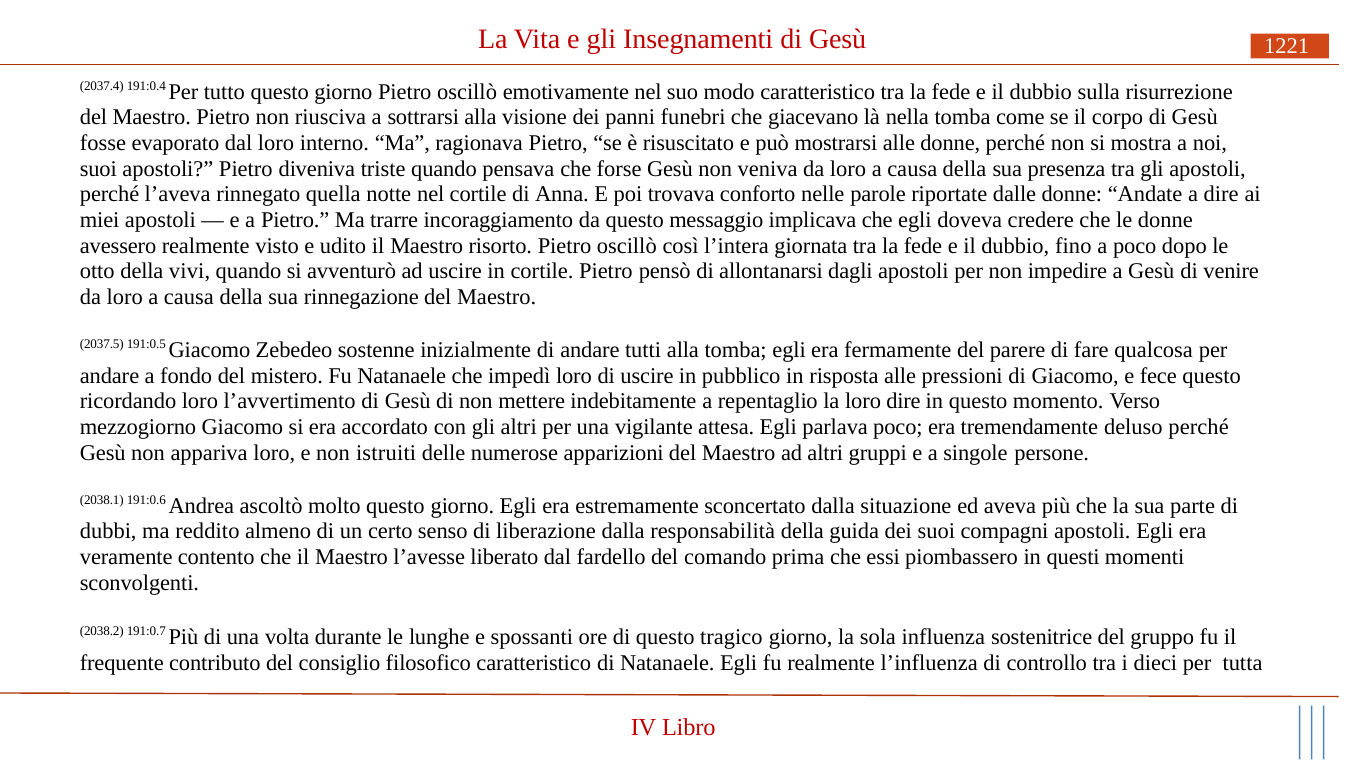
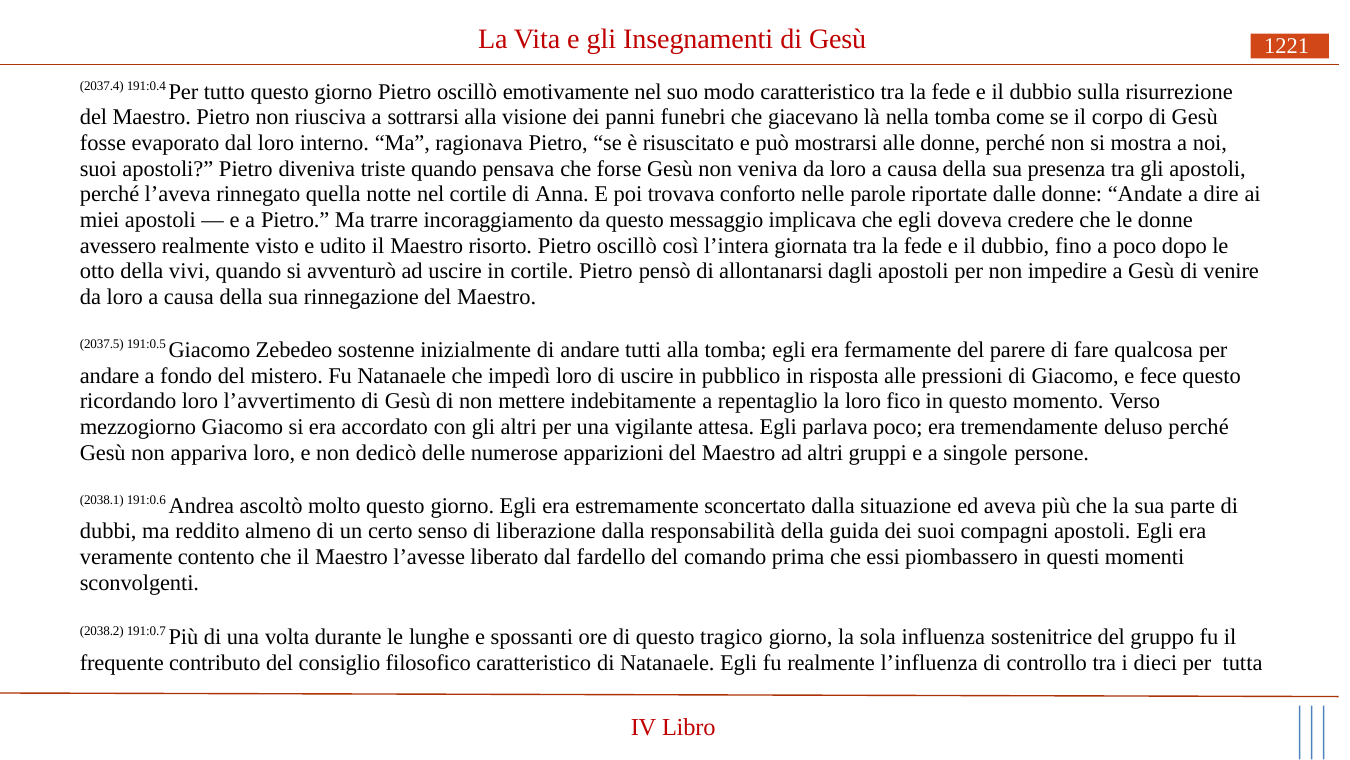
loro dire: dire -> fico
istruiti: istruiti -> dedicò
